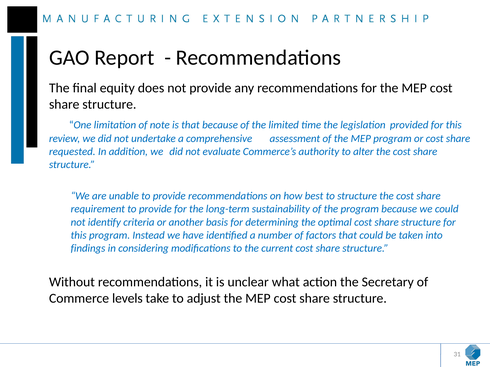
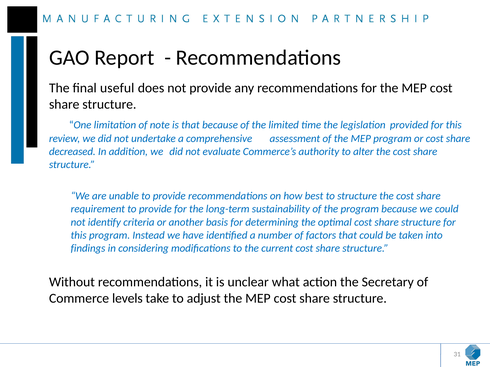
equity: equity -> useful
requested: requested -> decreased
